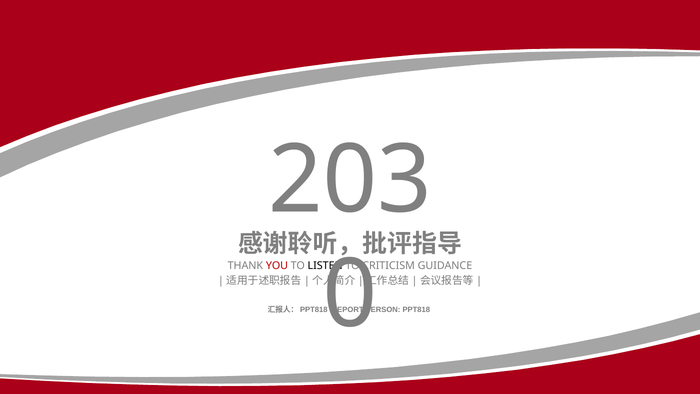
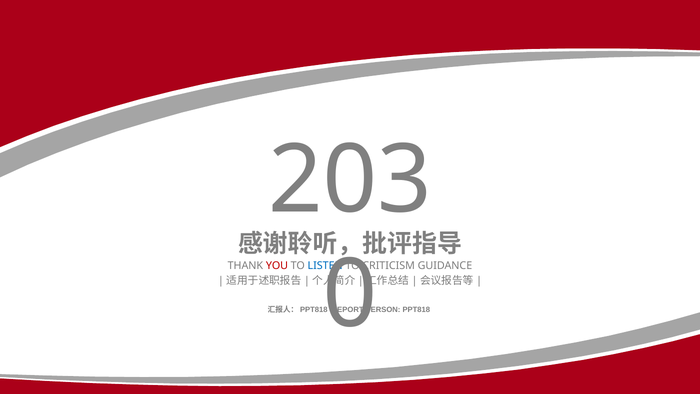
LISTEN colour: black -> blue
